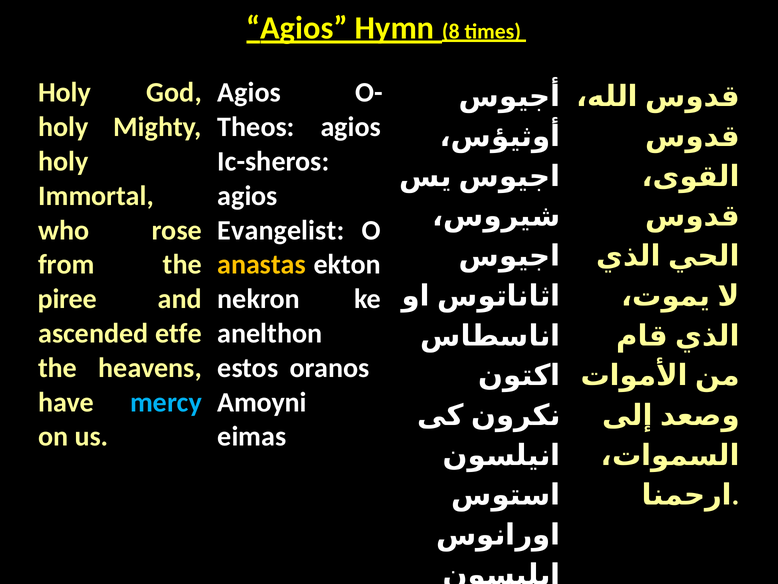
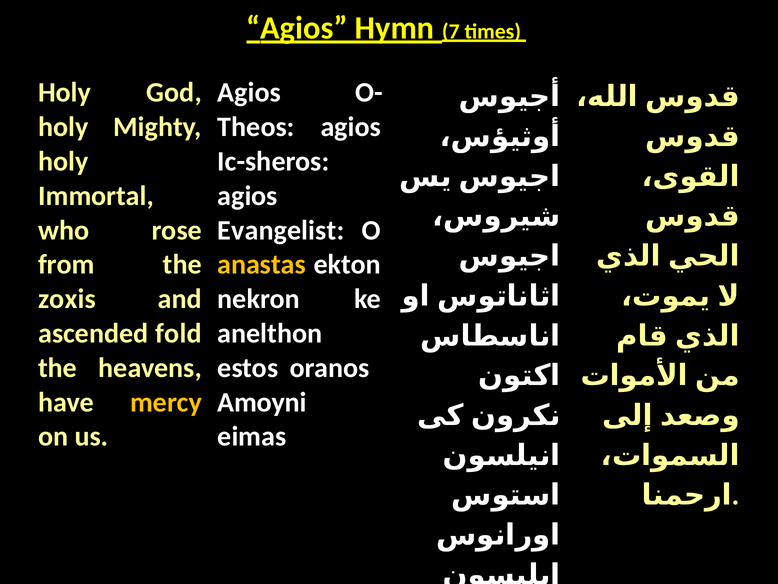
8: 8 -> 7
piree: piree -> zoxis
etfe: etfe -> fold
mercy colour: light blue -> yellow
